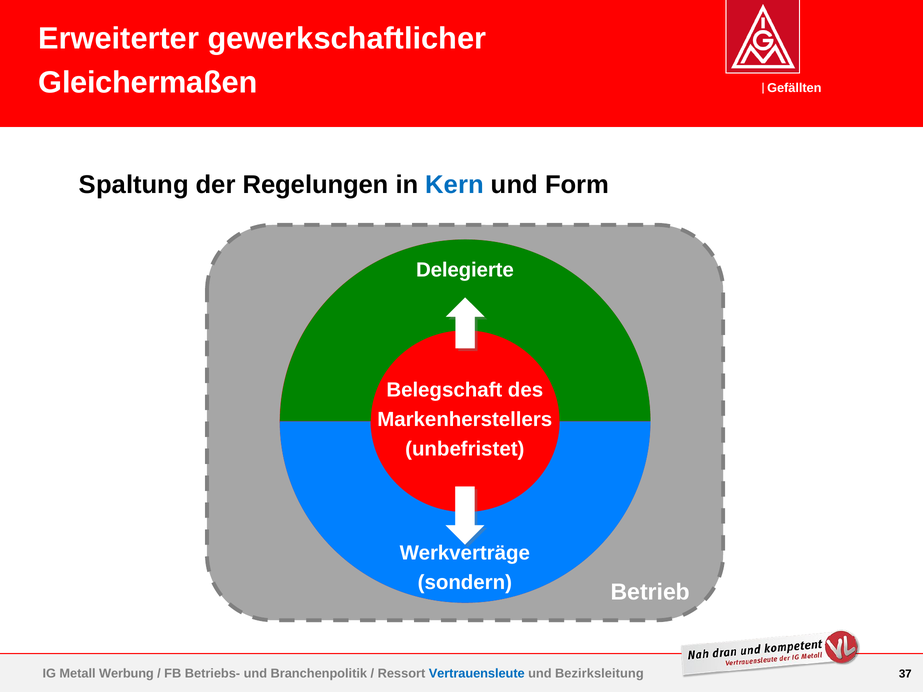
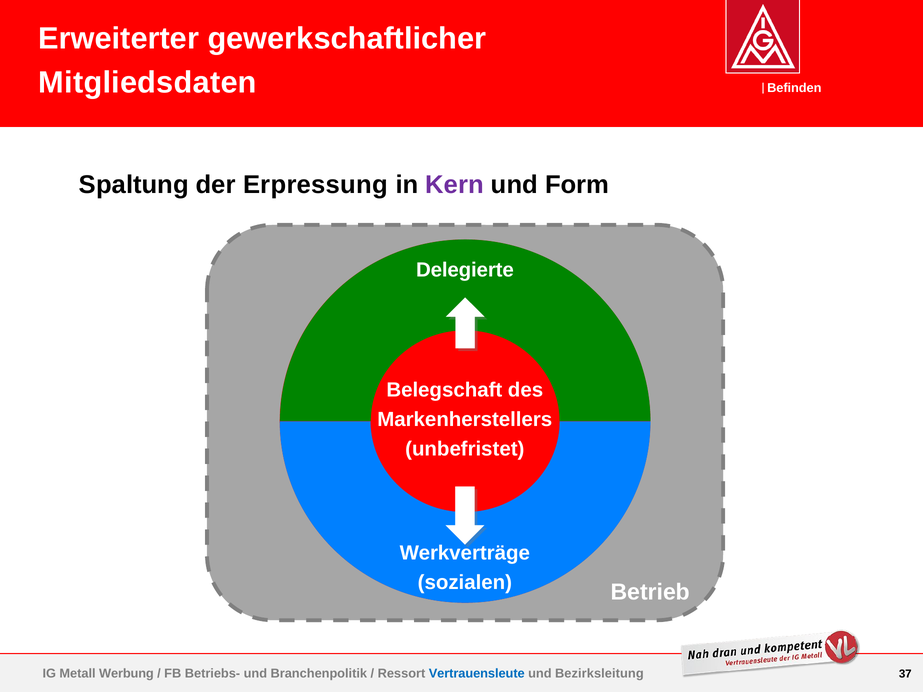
Gleichermaßen: Gleichermaßen -> Mitgliedsdaten
Gefällten: Gefällten -> Befinden
Regelungen: Regelungen -> Erpressung
Kern colour: blue -> purple
sondern: sondern -> sozialen
